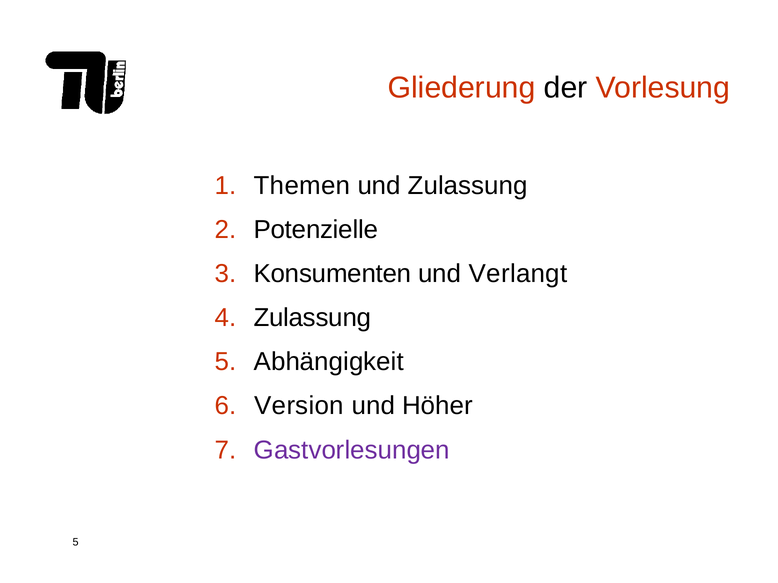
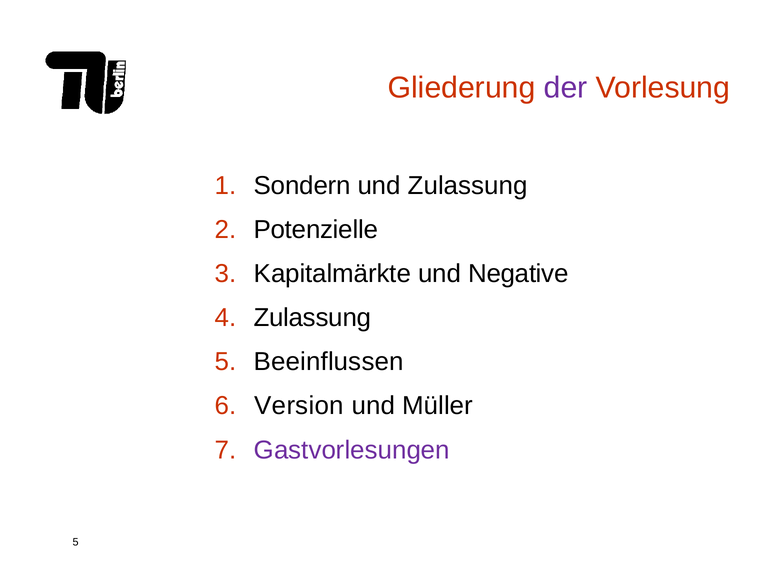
der colour: black -> purple
Themen: Themen -> Sondern
Konsumenten: Konsumenten -> Kapitalmärkte
Verlangt: Verlangt -> Negative
Abhängigkeit: Abhängigkeit -> Beeinflussen
Höher: Höher -> Müller
